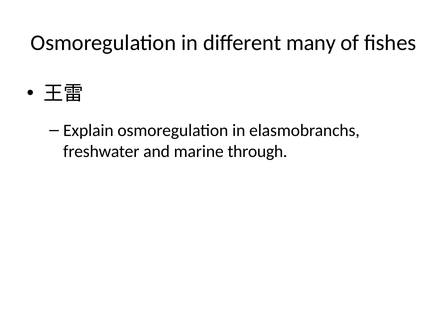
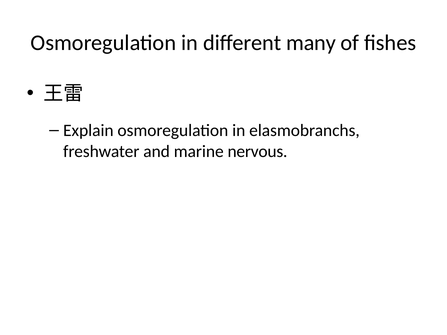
through: through -> nervous
